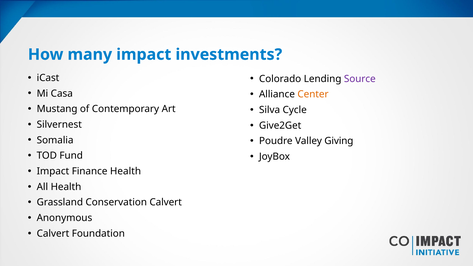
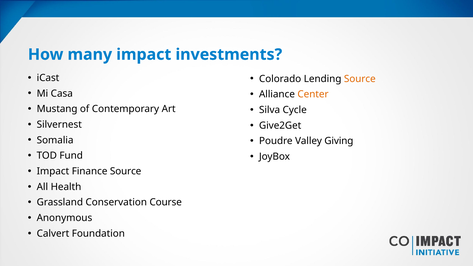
Source at (360, 79) colour: purple -> orange
Finance Health: Health -> Source
Conservation Calvert: Calvert -> Course
